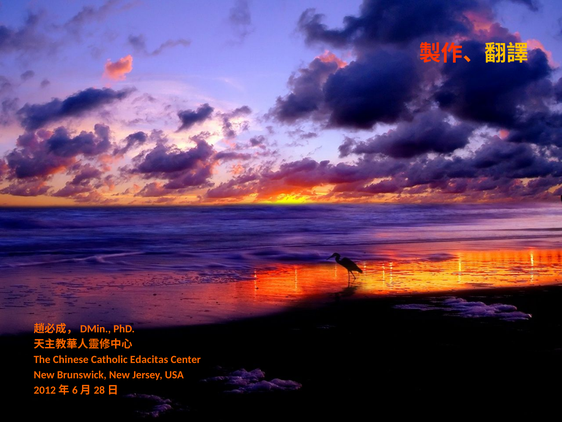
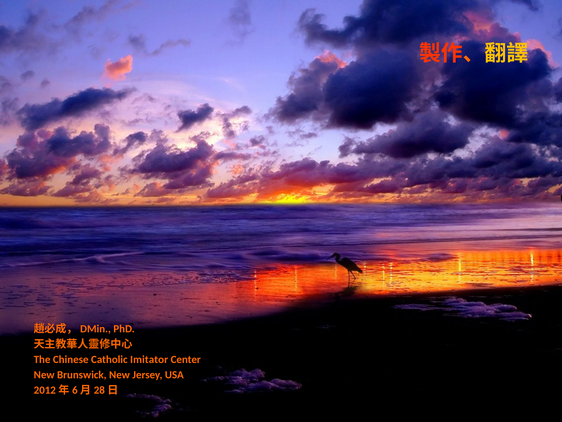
Edacitas: Edacitas -> Imitator
